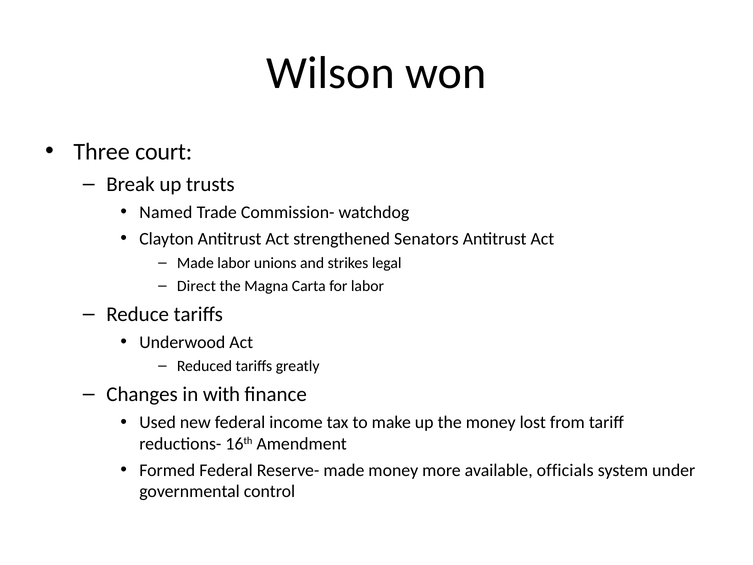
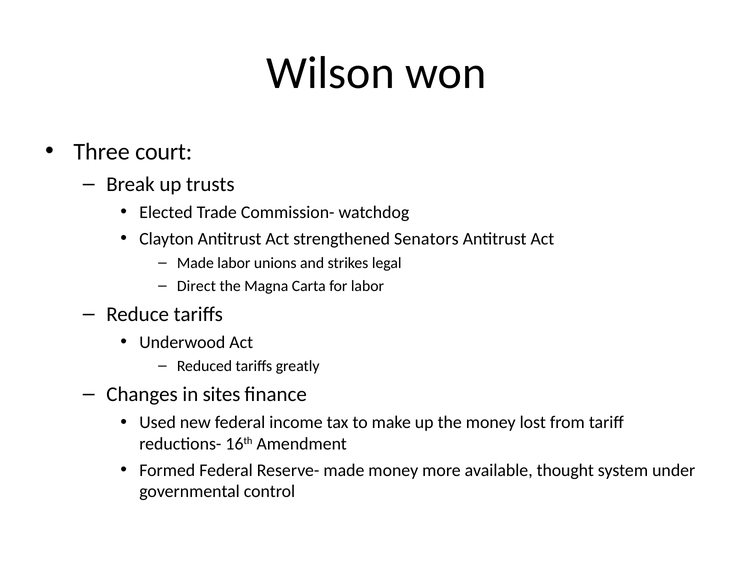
Named: Named -> Elected
with: with -> sites
officials: officials -> thought
